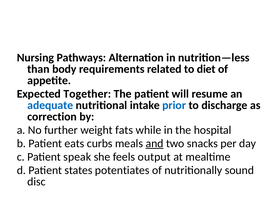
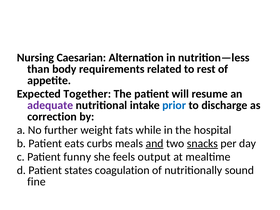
Pathways: Pathways -> Caesarian
diet: diet -> rest
adequate colour: blue -> purple
snacks underline: none -> present
speak: speak -> funny
potentiates: potentiates -> coagulation
disc: disc -> fine
